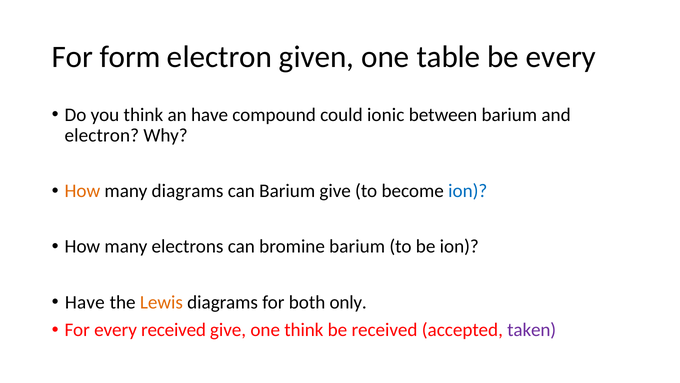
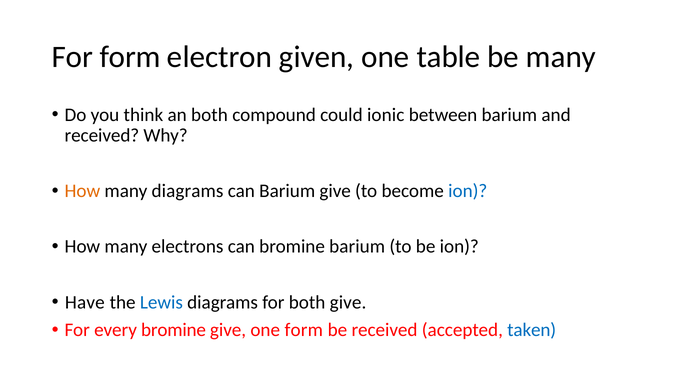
be every: every -> many
an have: have -> both
electron at (102, 135): electron -> received
Lewis colour: orange -> blue
both only: only -> give
every received: received -> bromine
one think: think -> form
taken colour: purple -> blue
